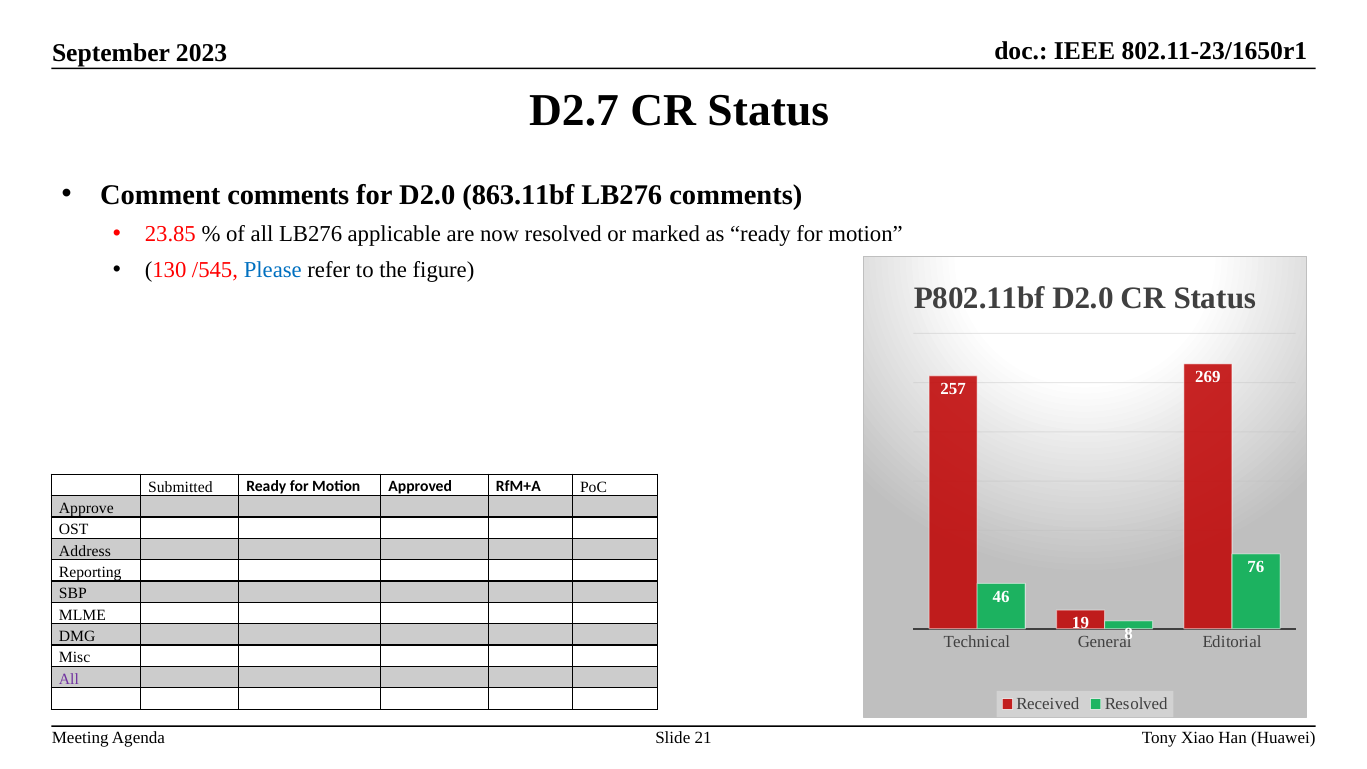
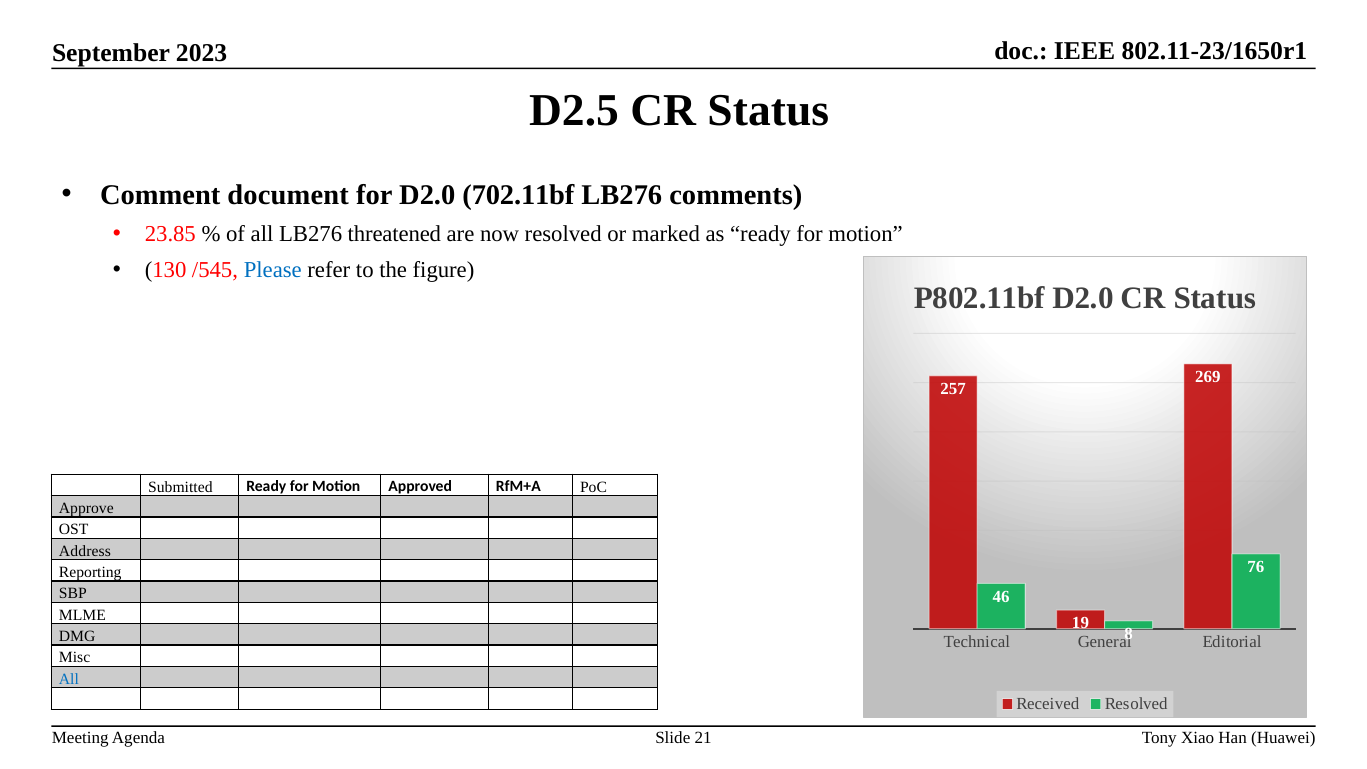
D2.7: D2.7 -> D2.5
Comment comments: comments -> document
863.11bf: 863.11bf -> 702.11bf
applicable: applicable -> threatened
All at (69, 679) colour: purple -> blue
